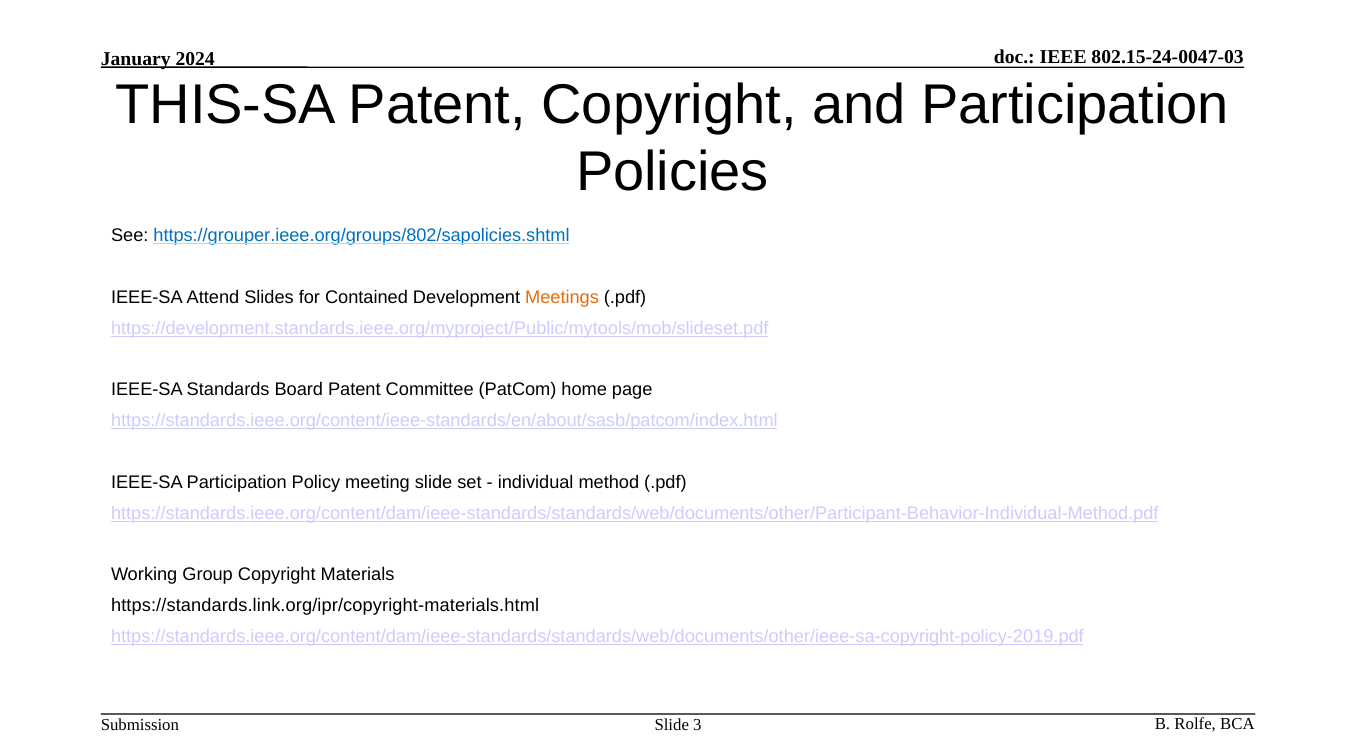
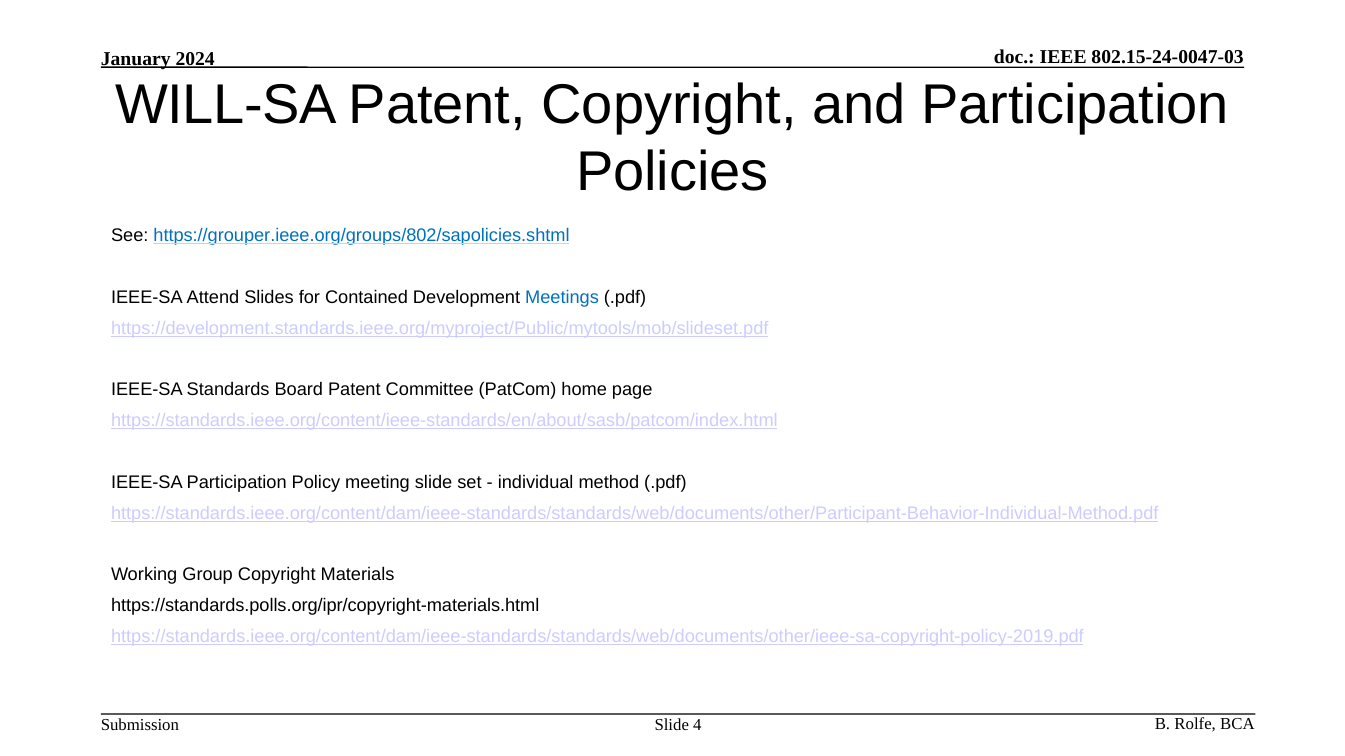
THIS-SA: THIS-SA -> WILL-SA
Meetings colour: orange -> blue
https://standards.link.org/ipr/copyright-materials.html: https://standards.link.org/ipr/copyright-materials.html -> https://standards.polls.org/ipr/copyright-materials.html
3: 3 -> 4
